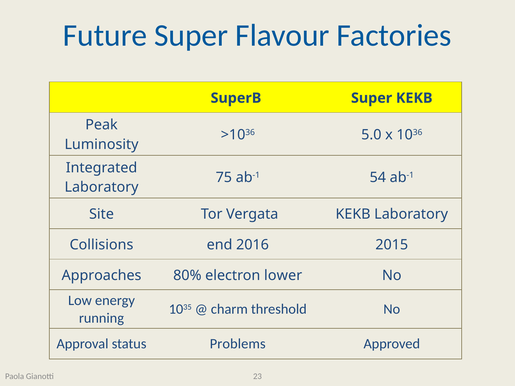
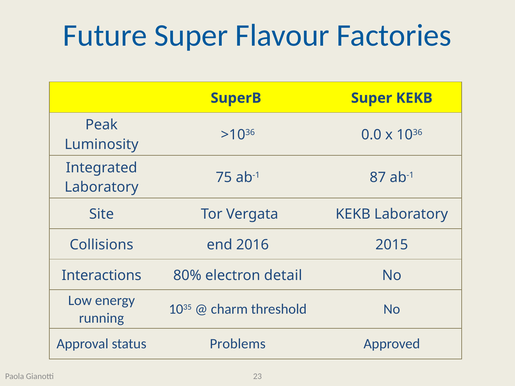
5.0: 5.0 -> 0.0
54: 54 -> 87
Approaches: Approaches -> Interactions
lower: lower -> detail
